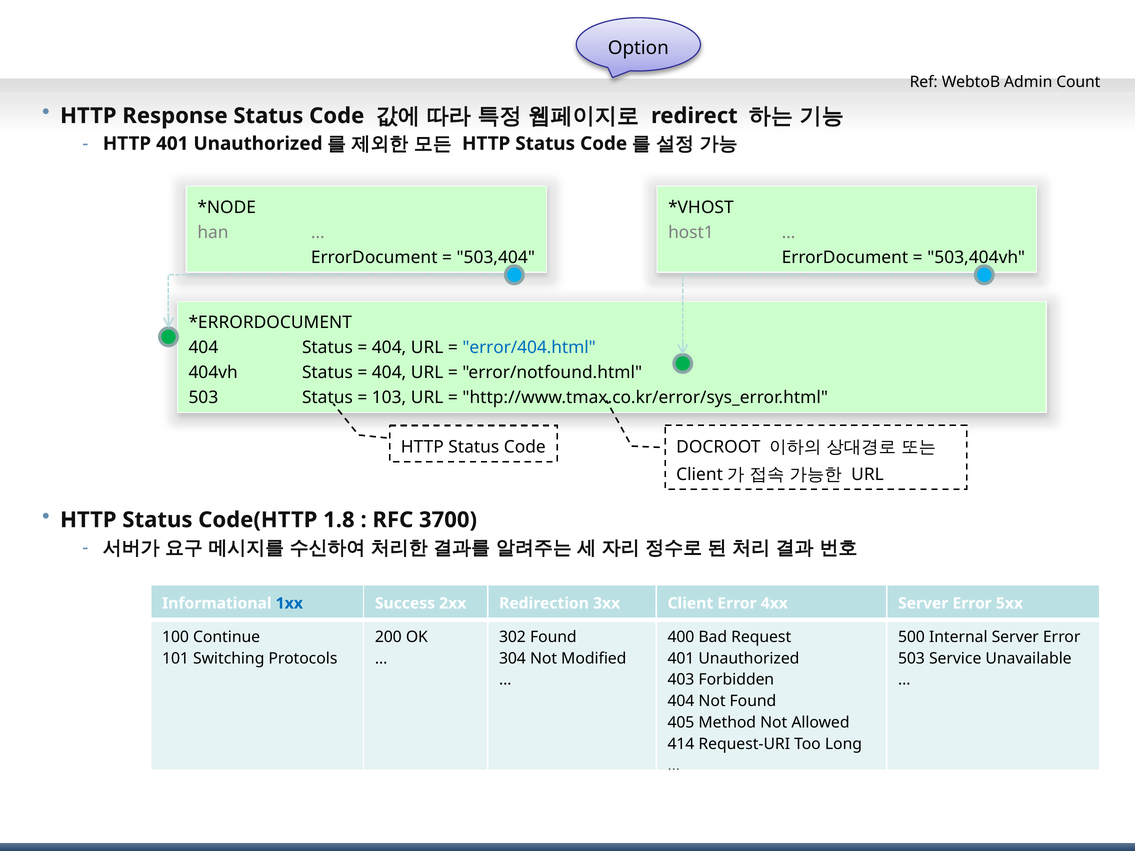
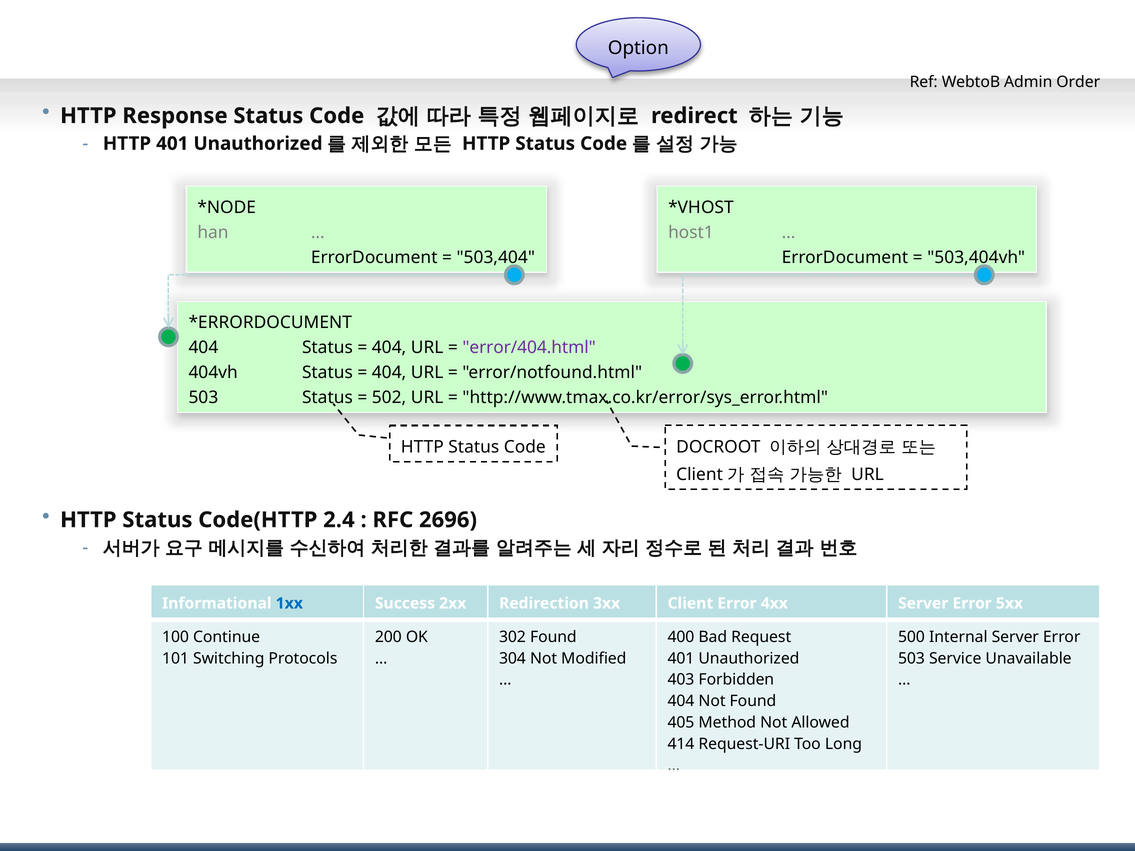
Count: Count -> Order
error/404.html colour: blue -> purple
103: 103 -> 502
1.8: 1.8 -> 2.4
3700: 3700 -> 2696
